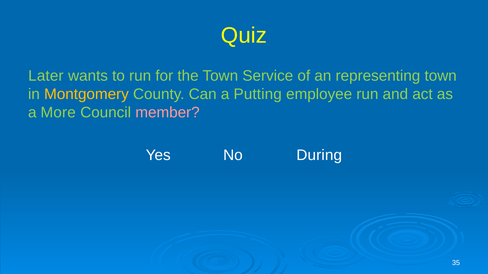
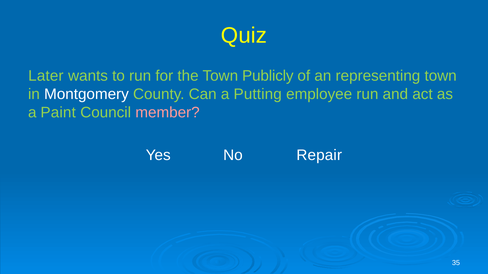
Service: Service -> Publicly
Montgomery colour: yellow -> white
More: More -> Paint
During: During -> Repair
